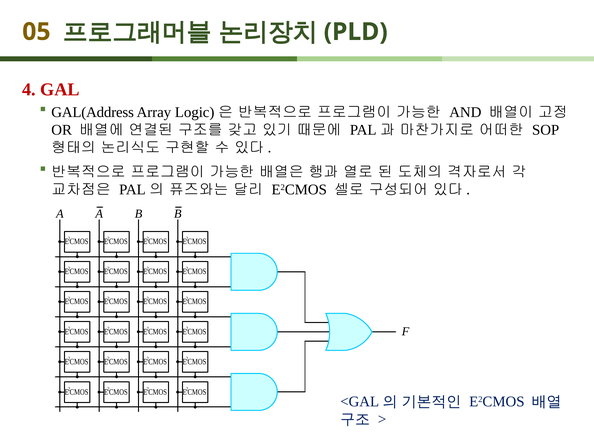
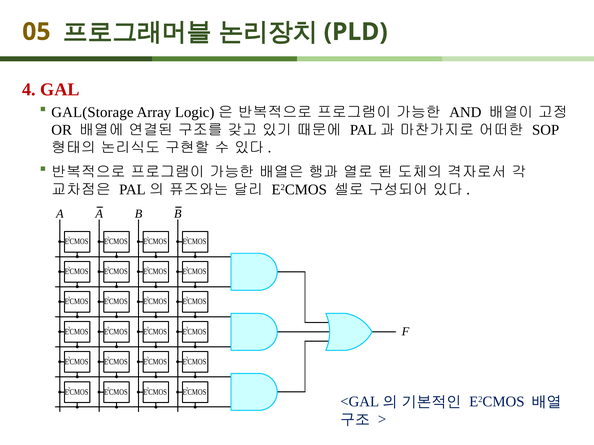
GAL(Address: GAL(Address -> GAL(Storage
